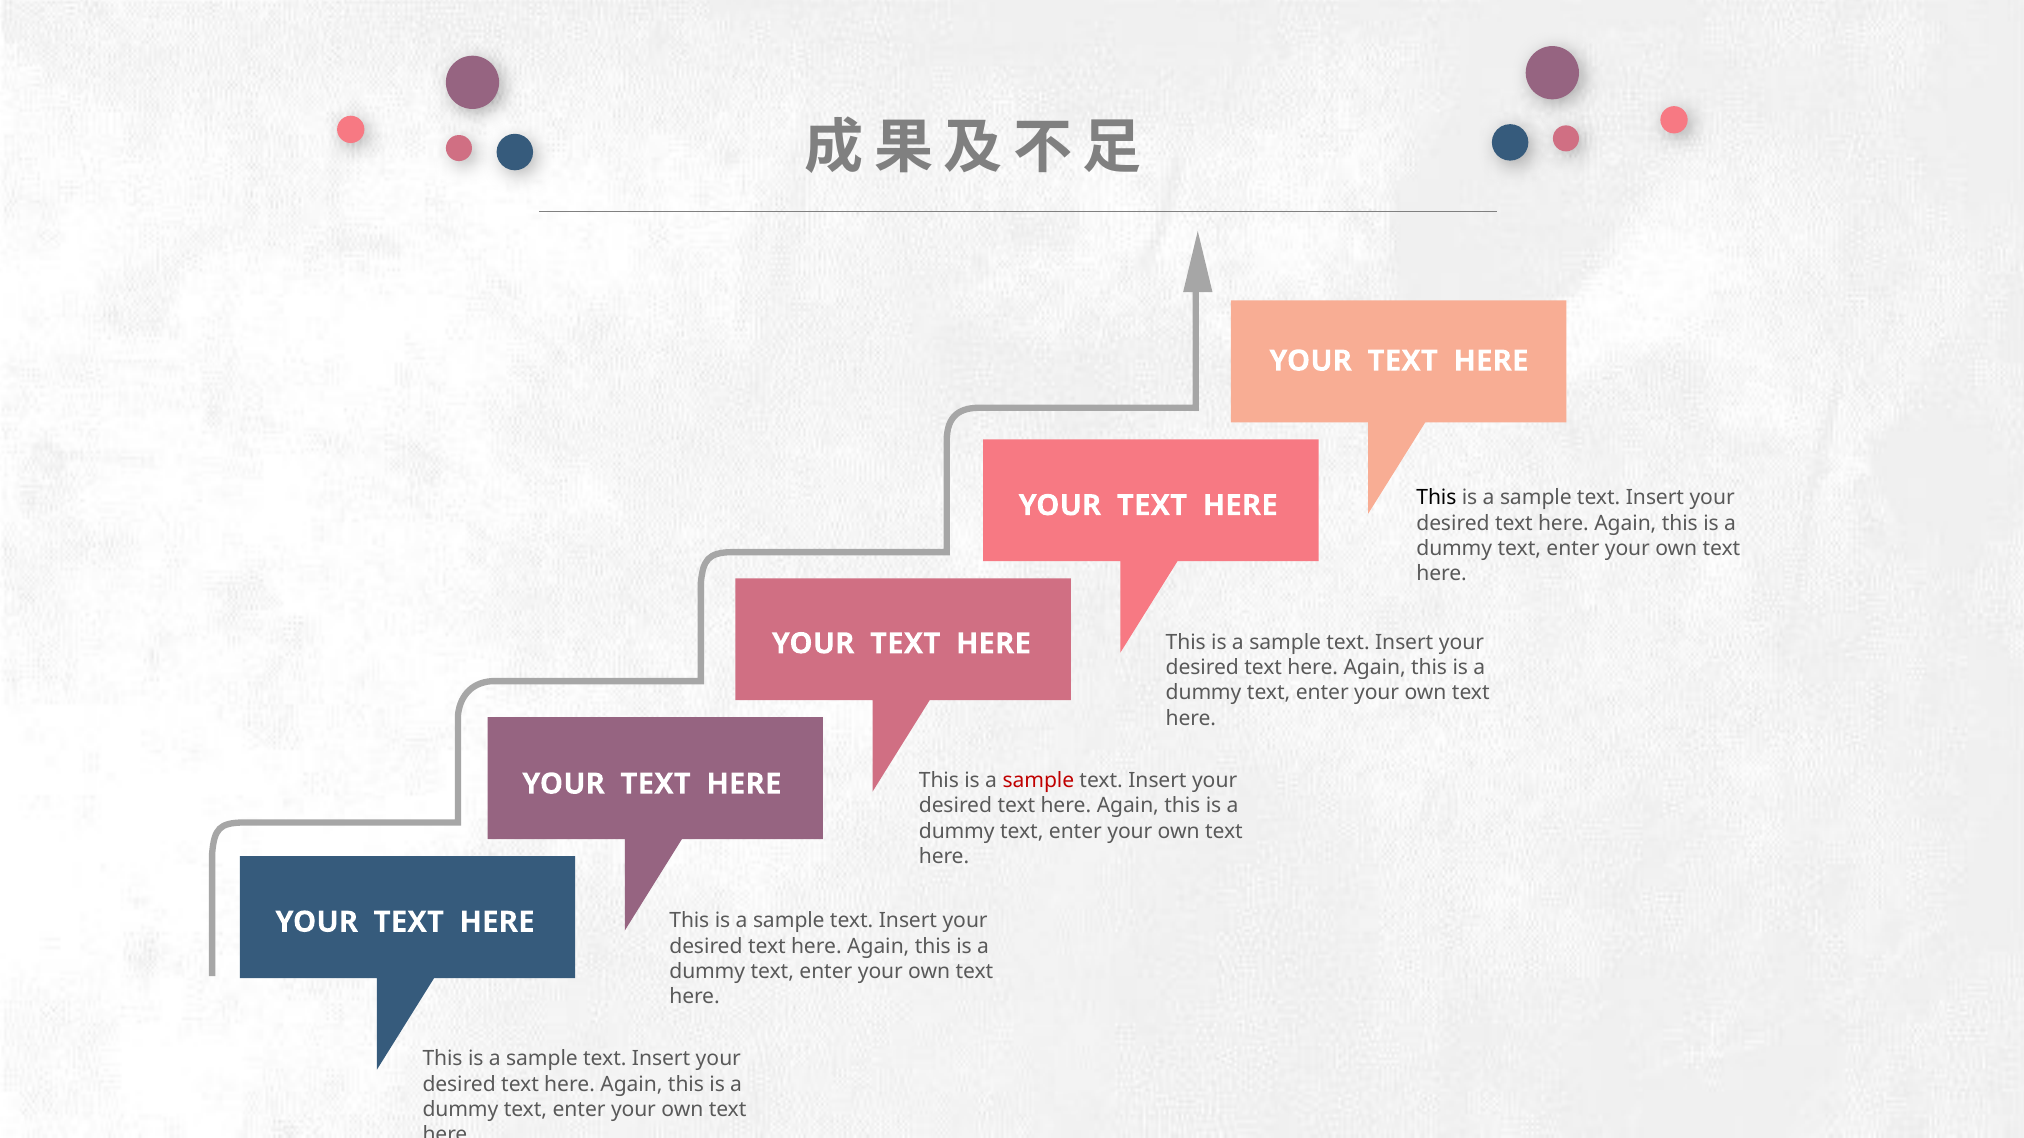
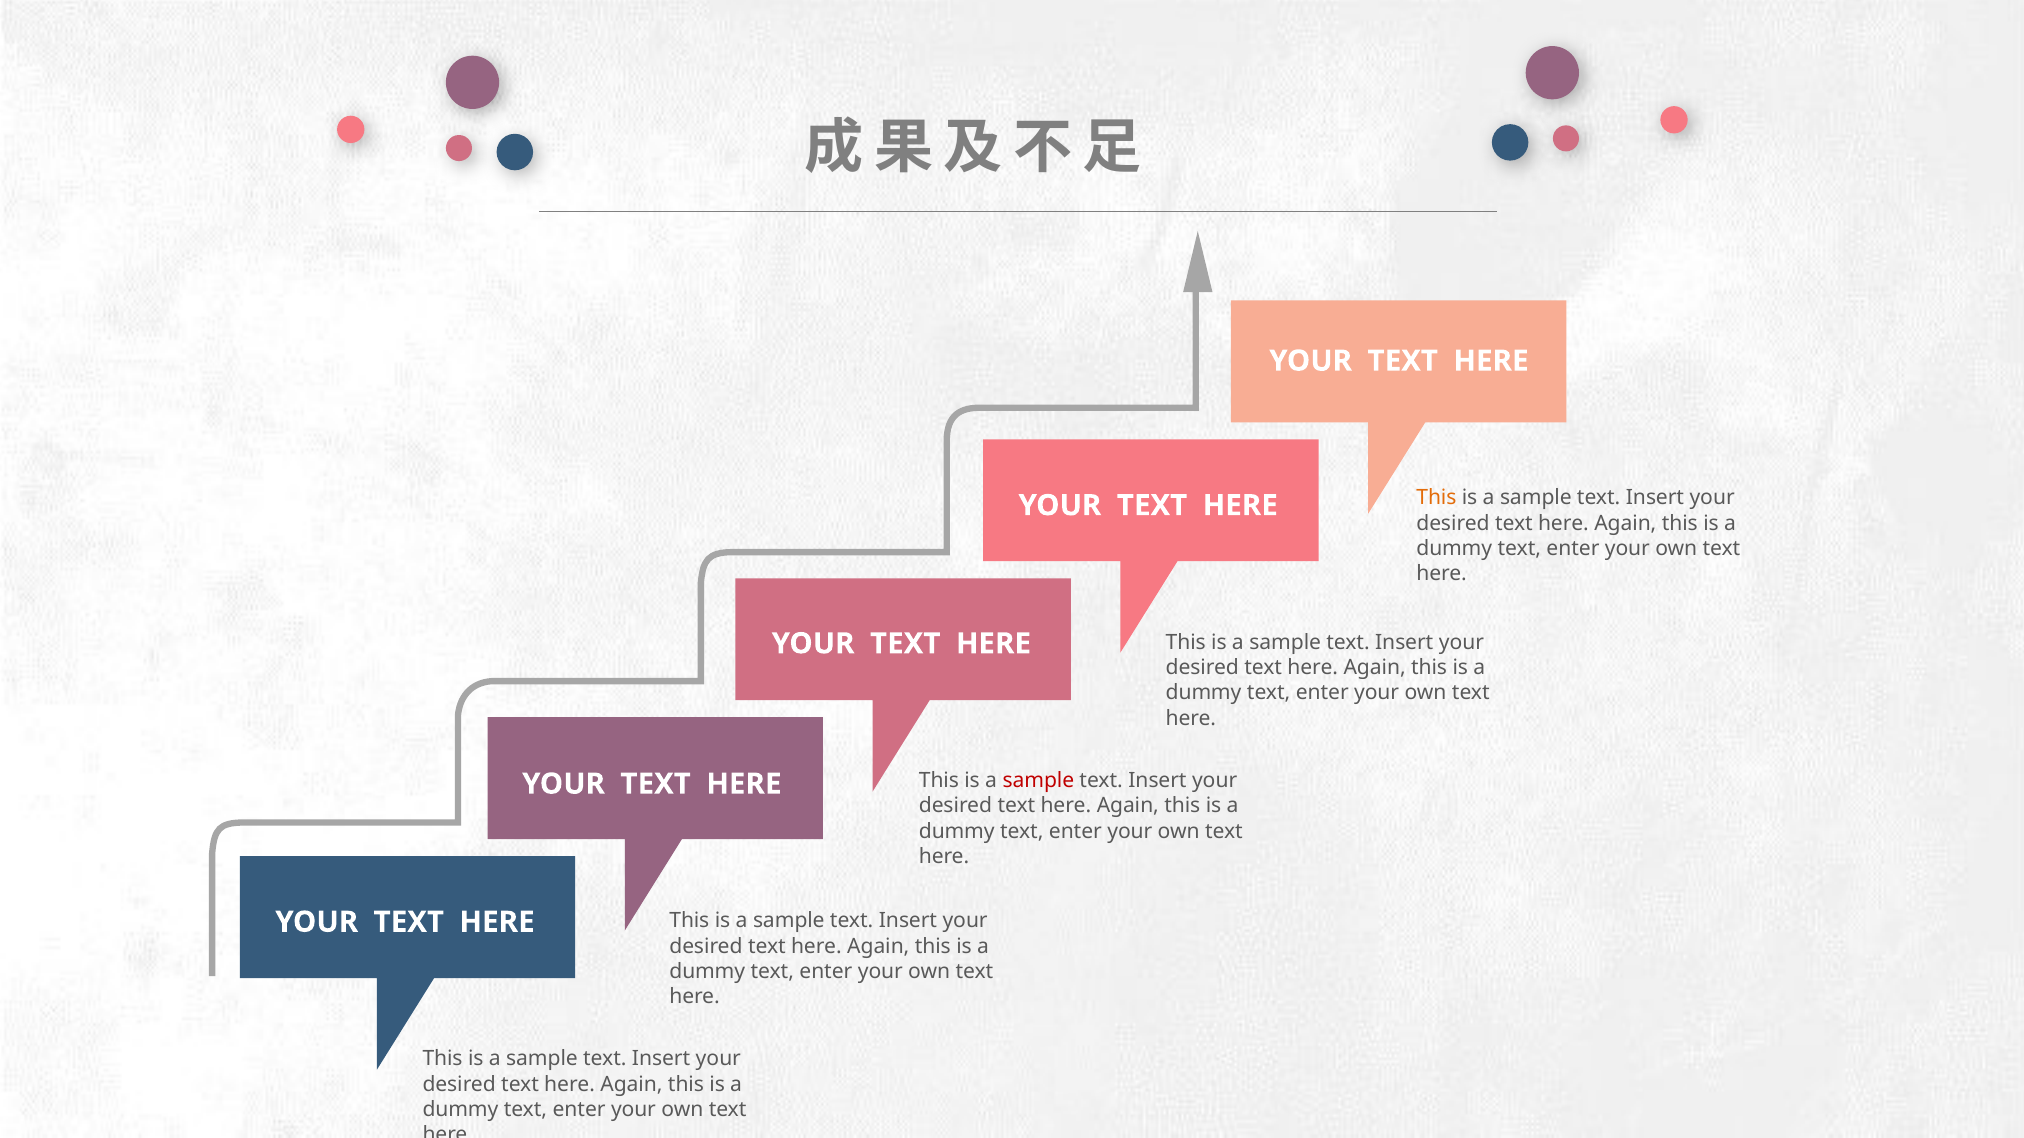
This at (1436, 498) colour: black -> orange
